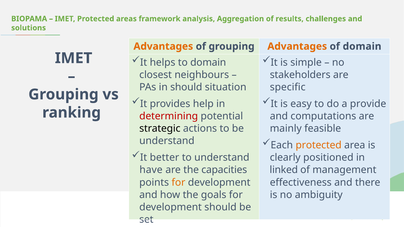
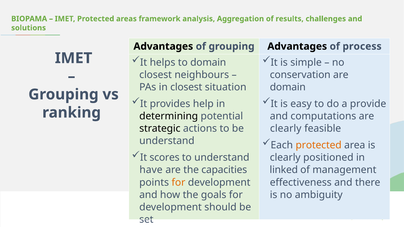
Advantages at (163, 46) colour: orange -> black
Advantages at (297, 46) colour: orange -> black
of domain: domain -> process
stakeholders: stakeholders -> conservation
in should: should -> closest
specific at (288, 87): specific -> domain
determining colour: red -> black
mainly at (286, 129): mainly -> clearly
better: better -> scores
